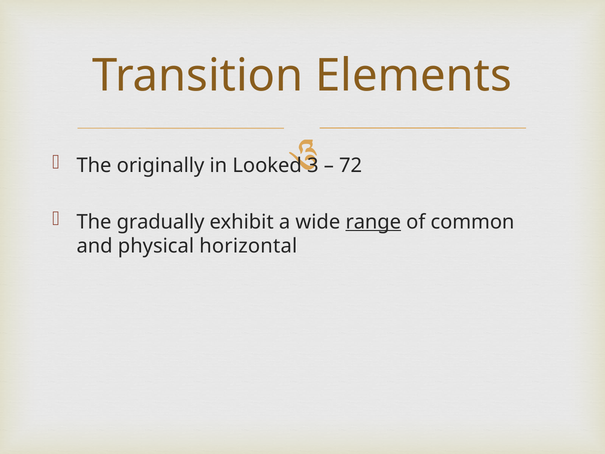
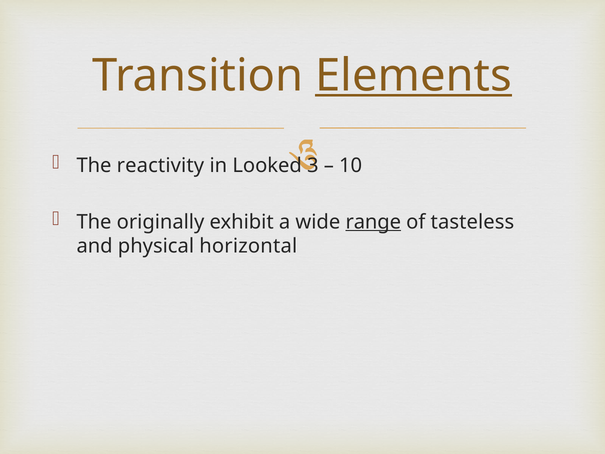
Elements underline: none -> present
originally: originally -> reactivity
72: 72 -> 10
gradually: gradually -> originally
common: common -> tasteless
